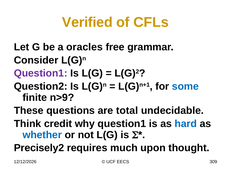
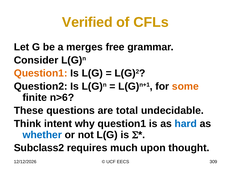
oracles: oracles -> merges
Question1 at (41, 73) colour: purple -> orange
some colour: blue -> orange
n>9: n>9 -> n>6
credit: credit -> intent
Precisely2: Precisely2 -> Subclass2
